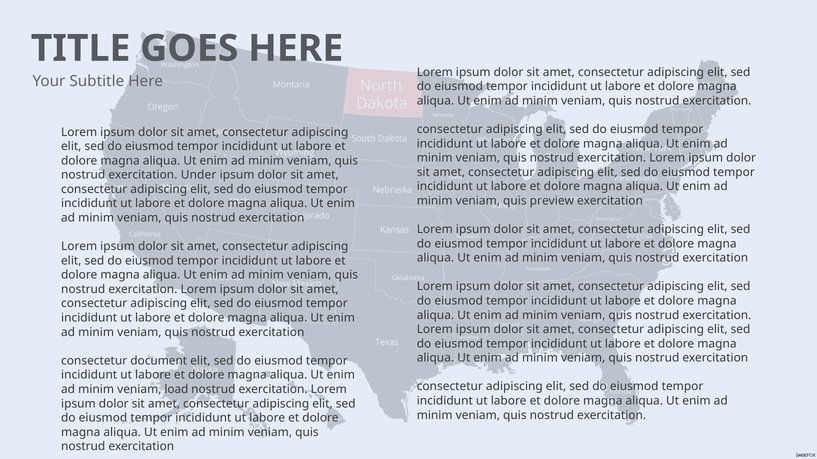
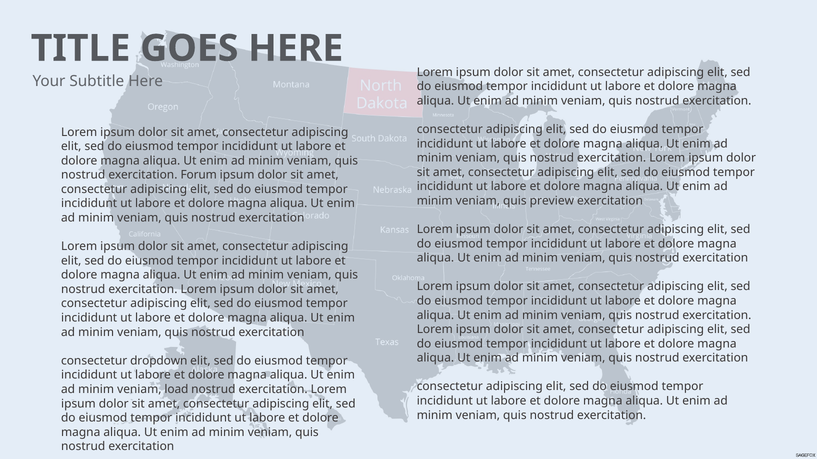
Under: Under -> Forum
document: document -> dropdown
